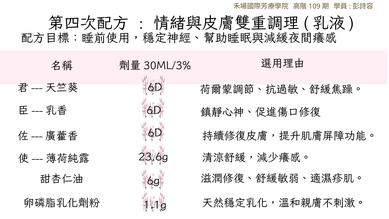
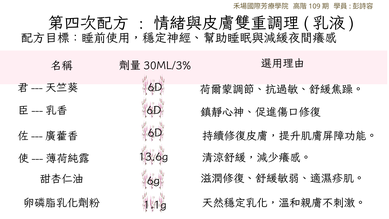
23.6g: 23.6g -> 13.6g
